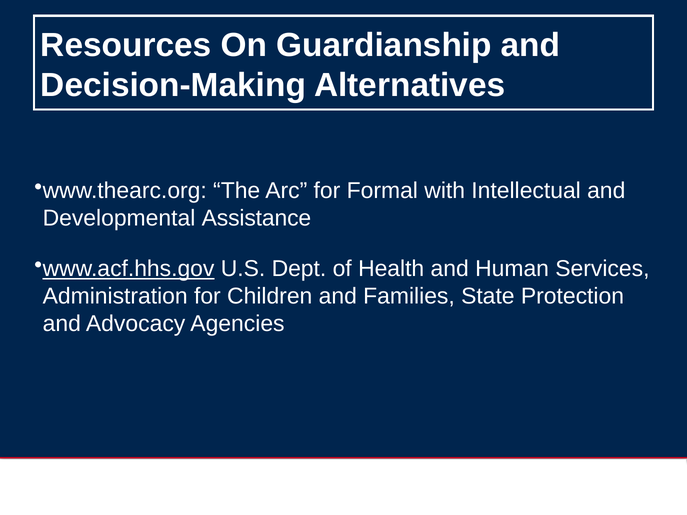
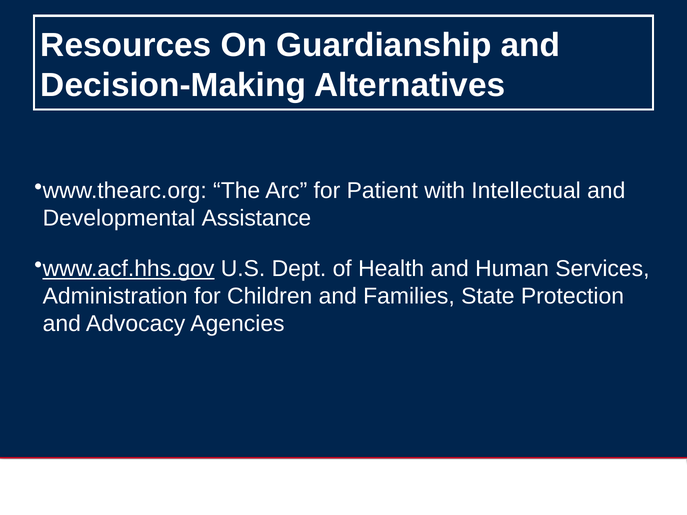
Formal: Formal -> Patient
